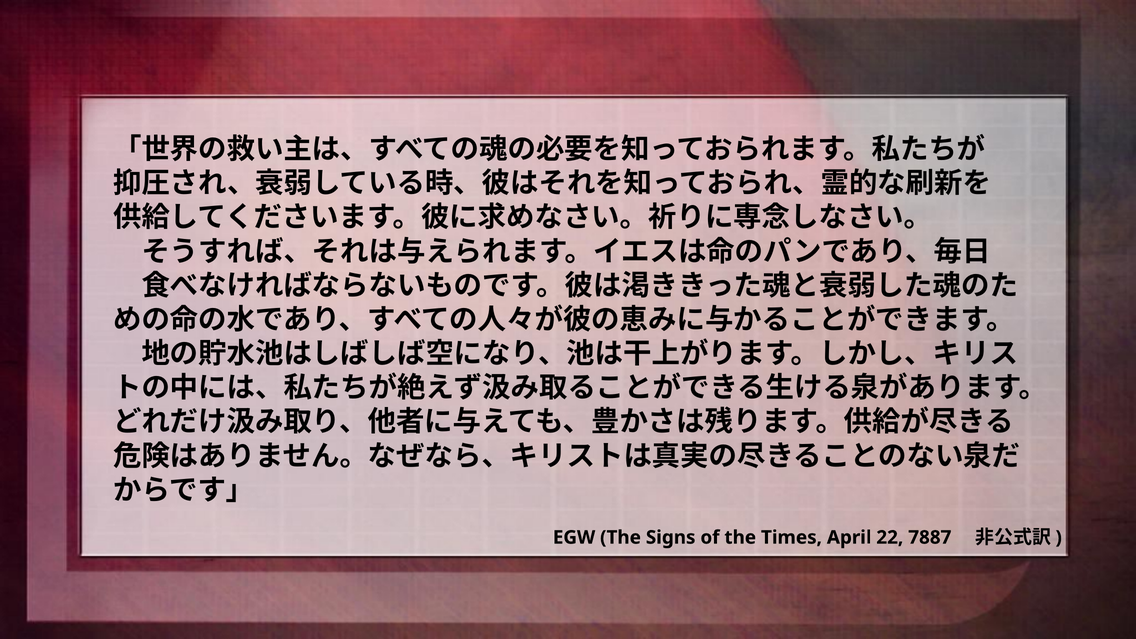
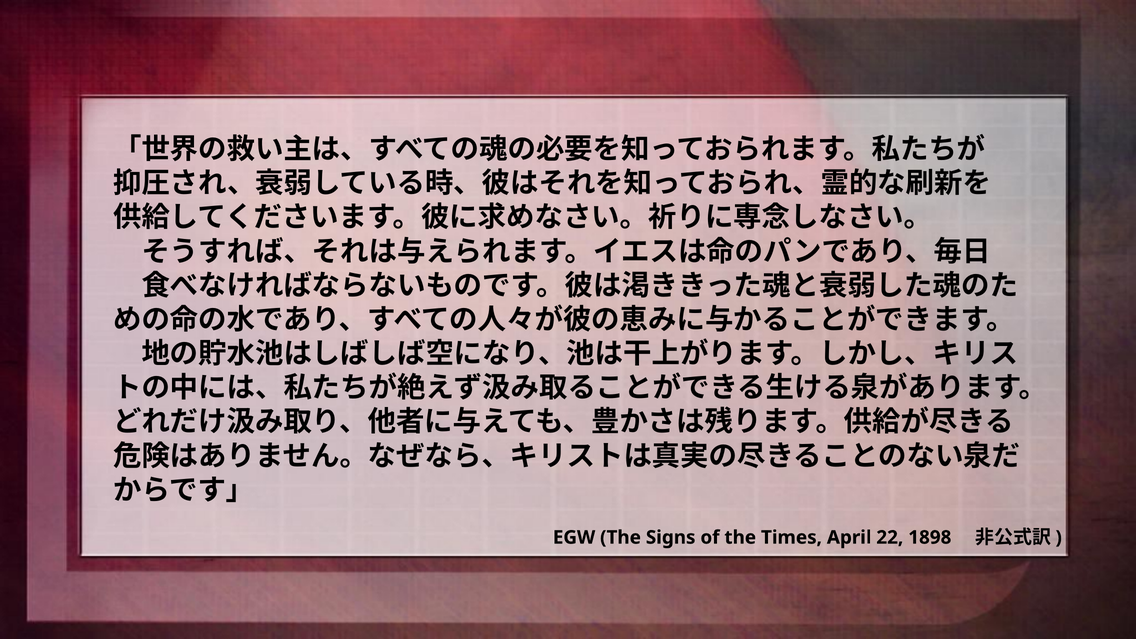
7887: 7887 -> 1898
